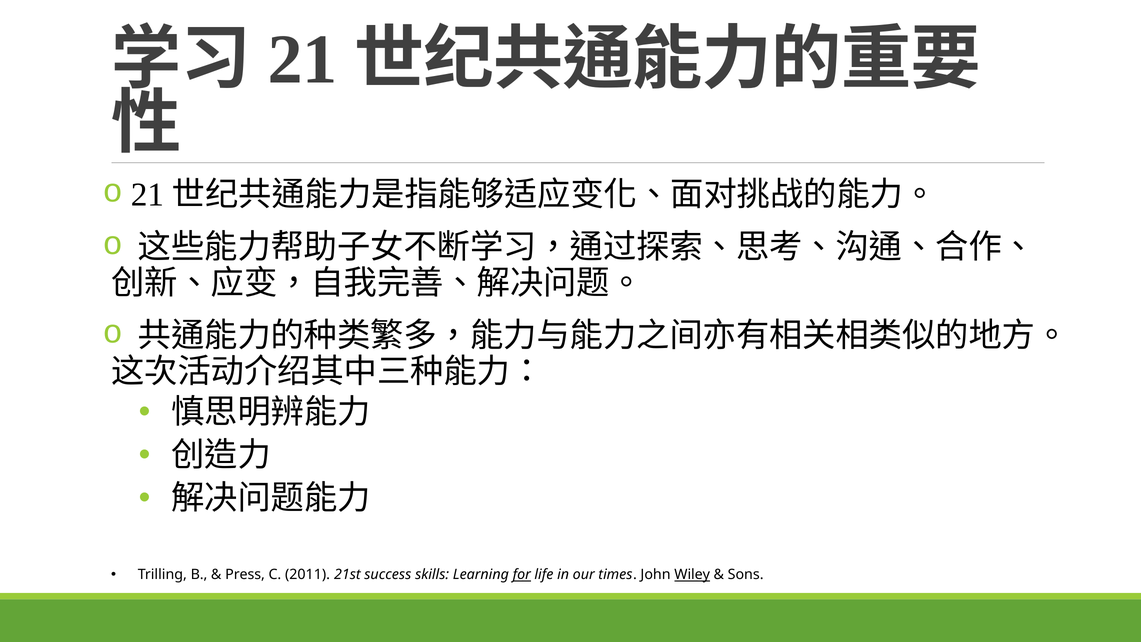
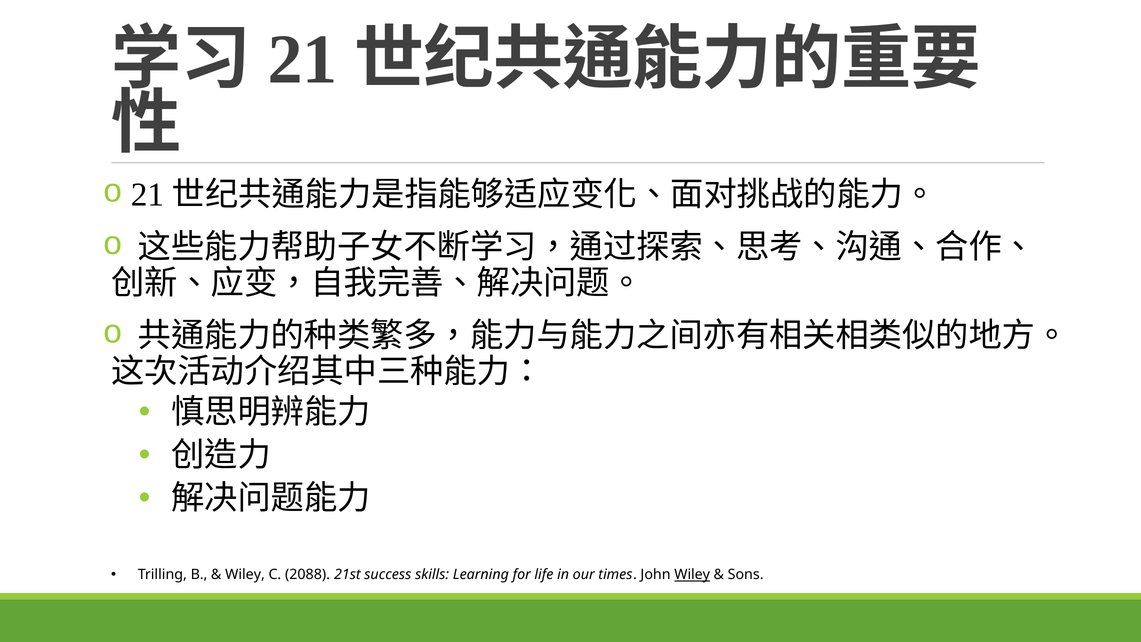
Press at (245, 575): Press -> Wiley
2011: 2011 -> 2088
for underline: present -> none
